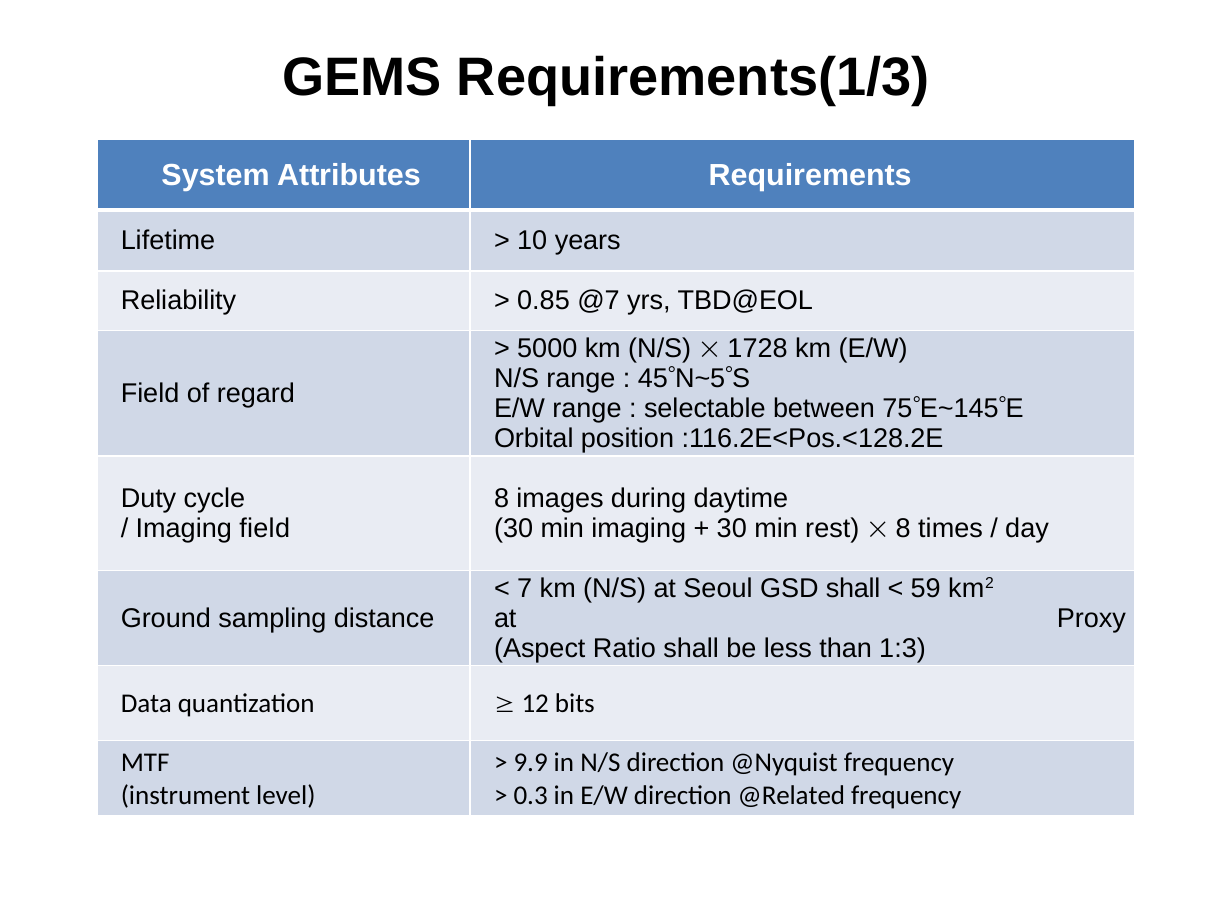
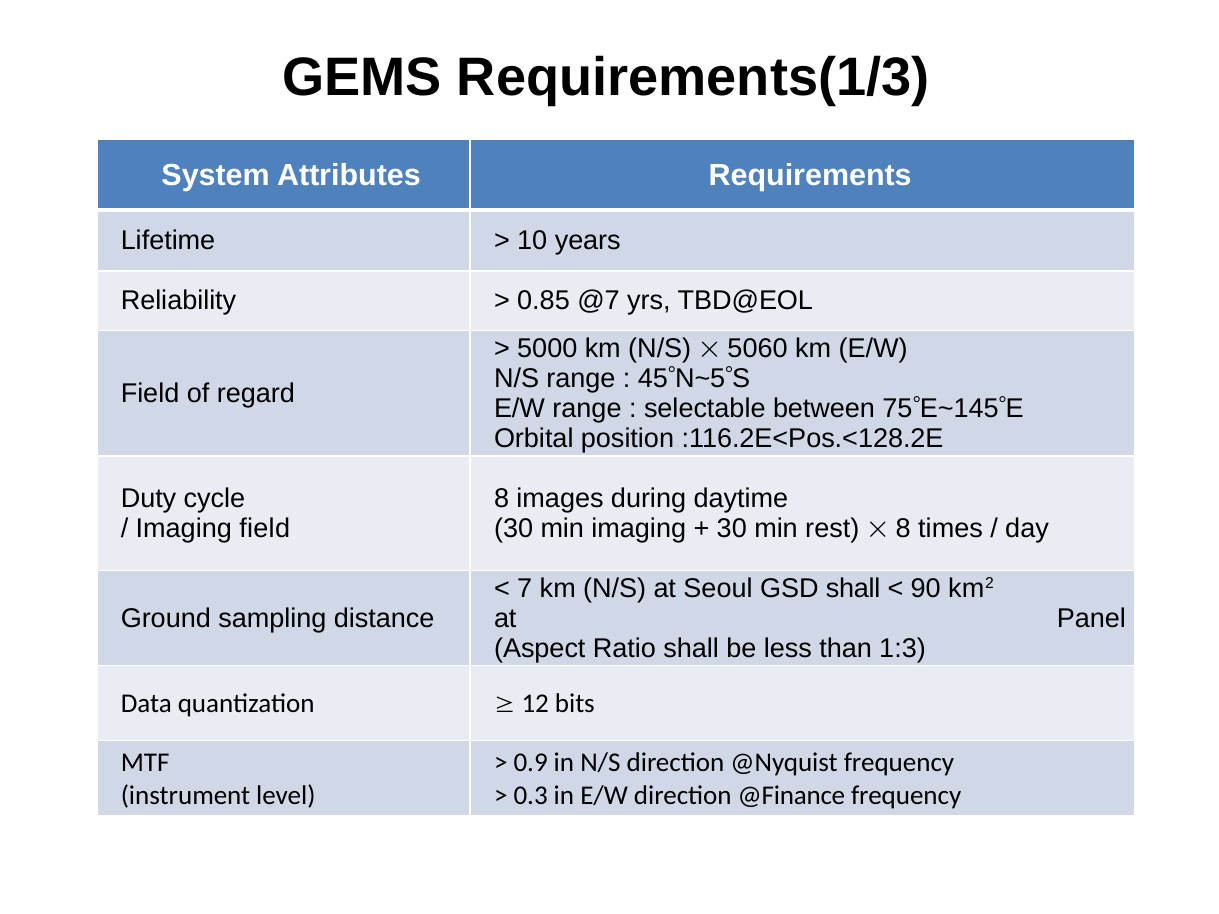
1728: 1728 -> 5060
59: 59 -> 90
Proxy: Proxy -> Panel
9.9: 9.9 -> 0.9
@Related: @Related -> @Finance
